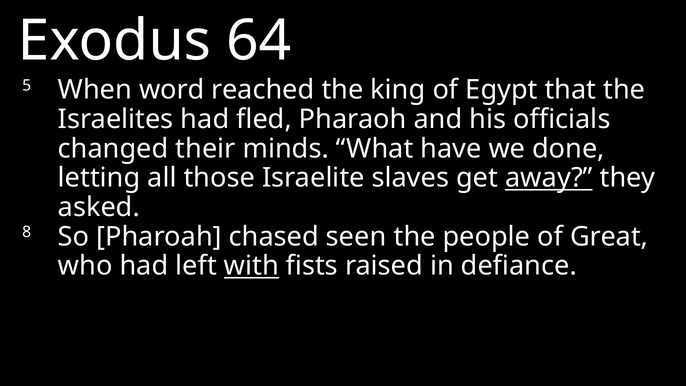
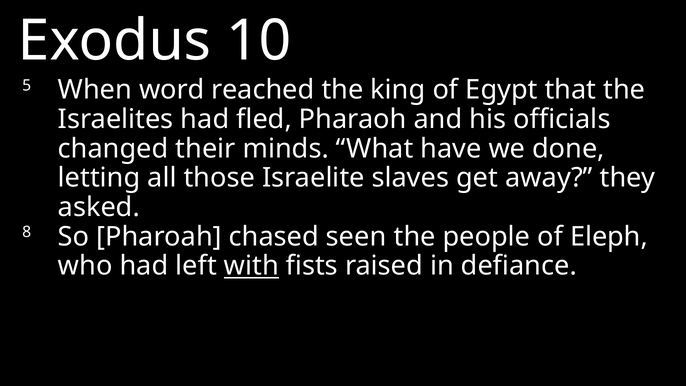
64: 64 -> 10
away underline: present -> none
Great: Great -> Eleph
